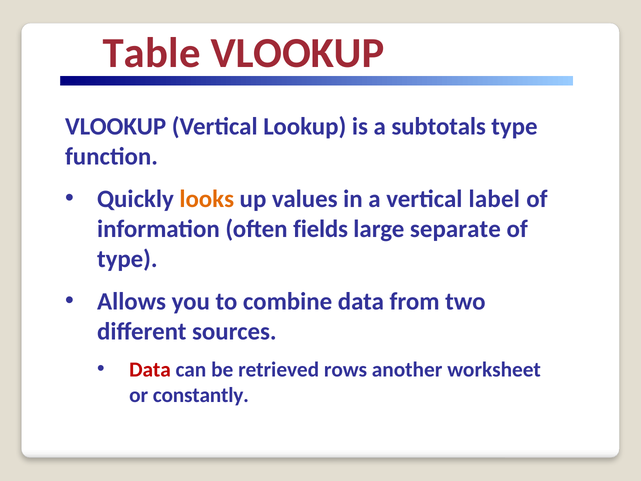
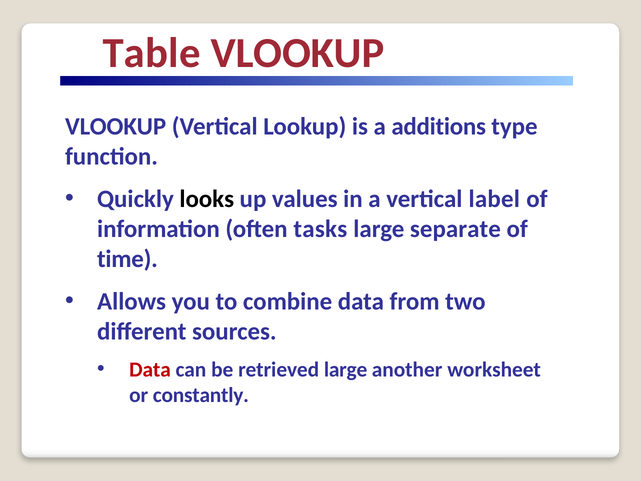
subtotals: subtotals -> additions
looks colour: orange -> black
fields: fields -> tasks
type at (127, 259): type -> time
retrieved rows: rows -> large
